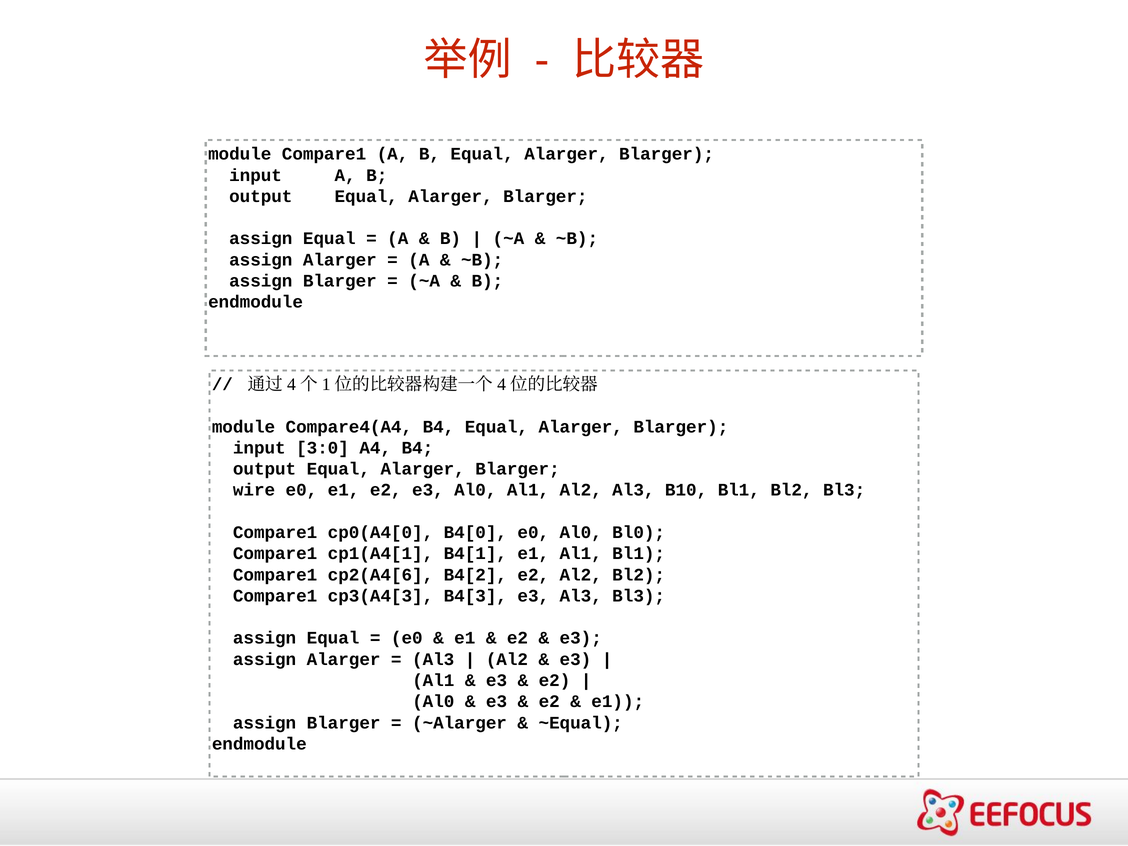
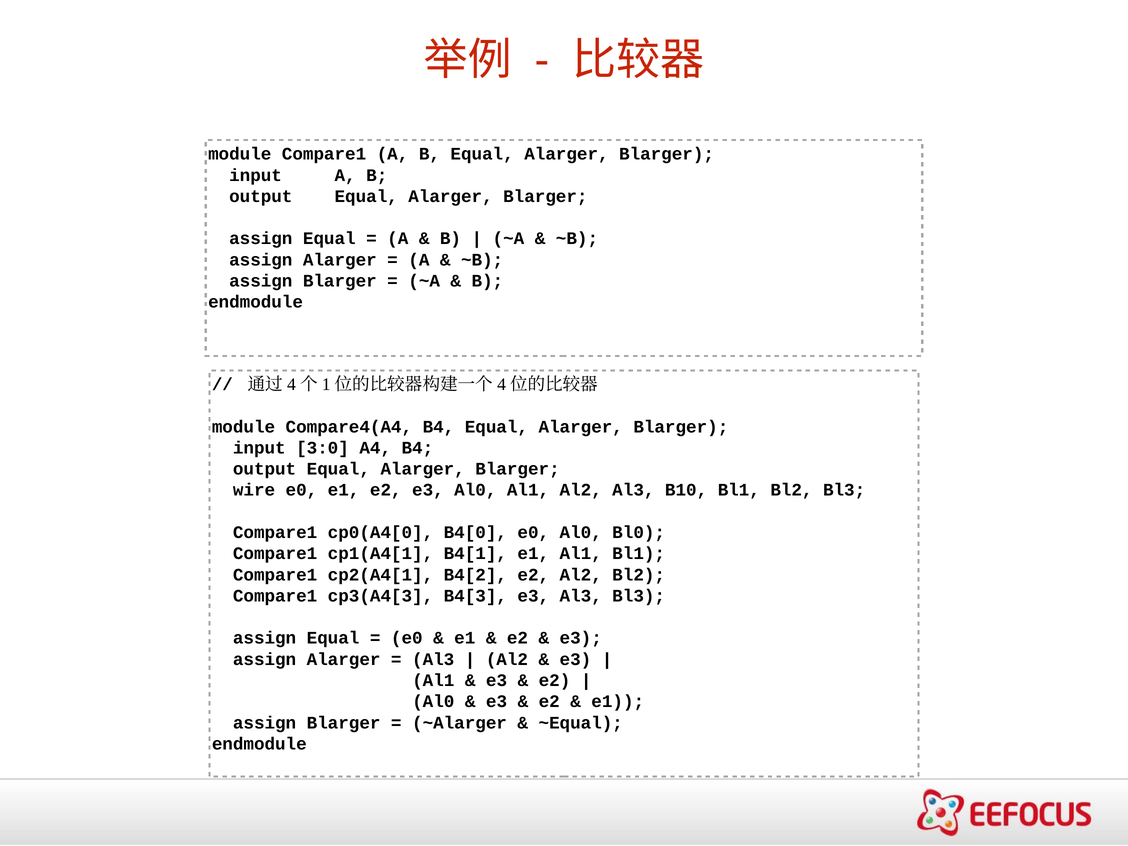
cp2(A4[6: cp2(A4[6 -> cp2(A4[1
